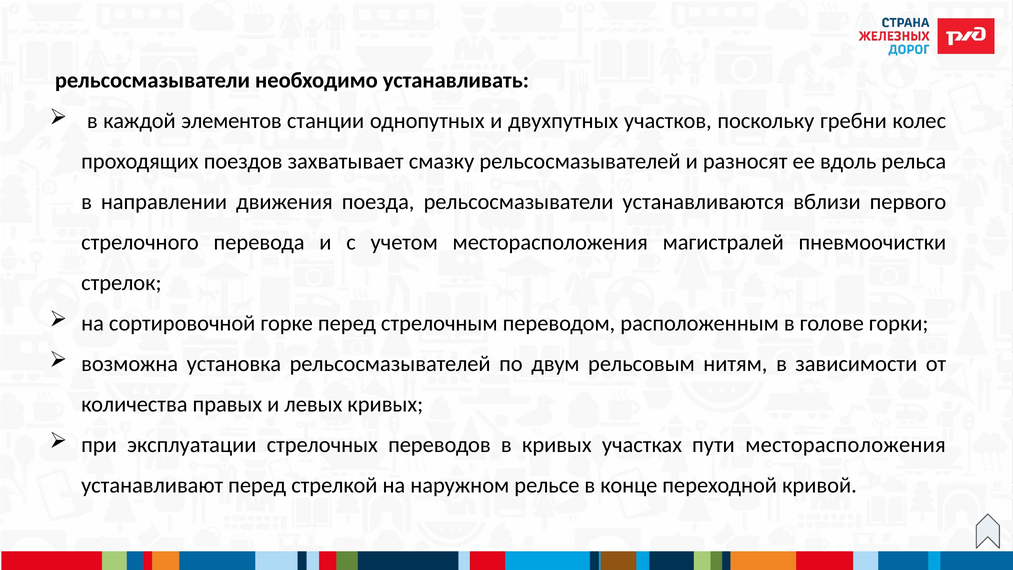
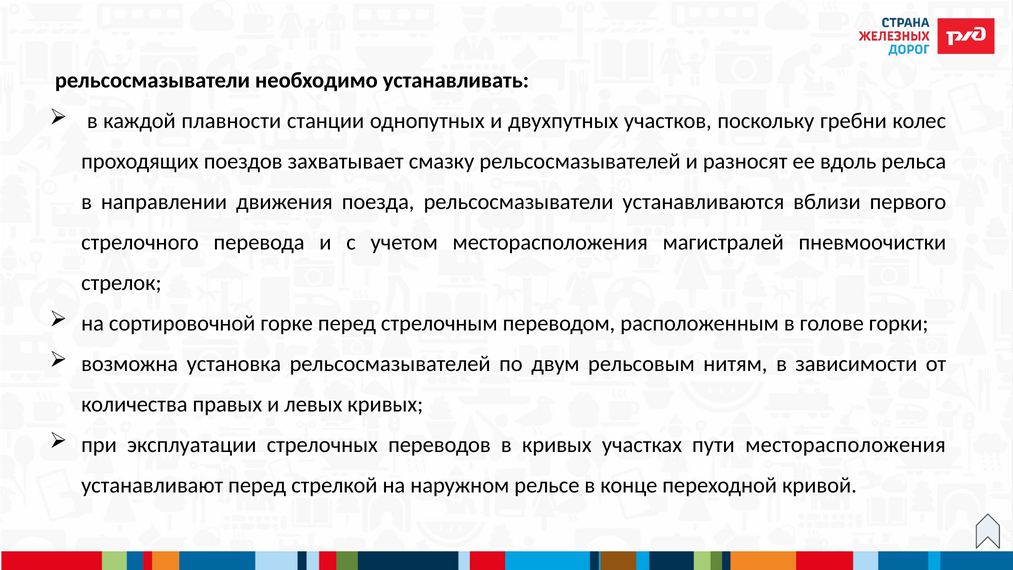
элементов: элементов -> плавности
